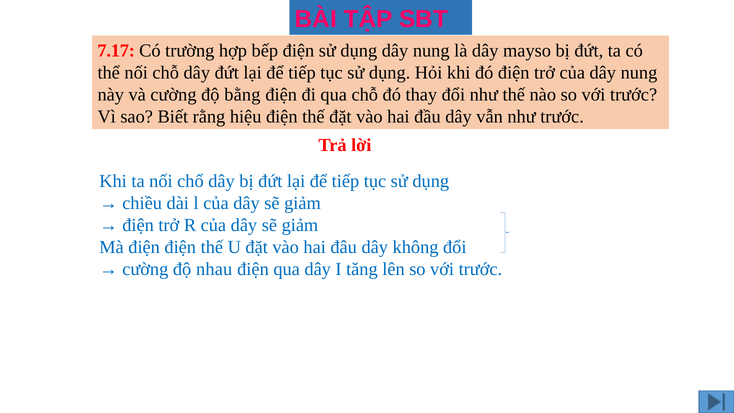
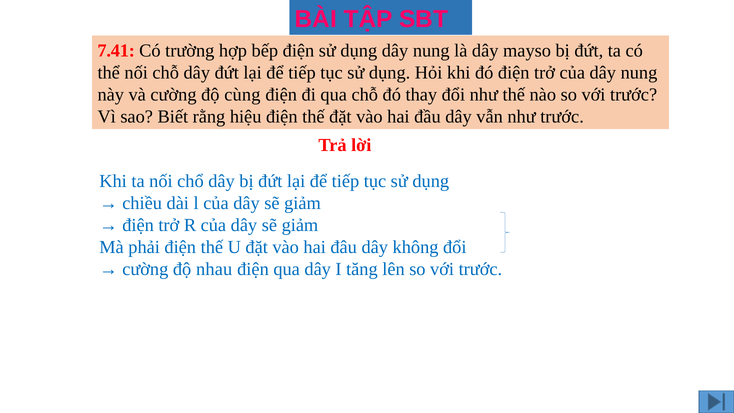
7.17: 7.17 -> 7.41
bằng: bằng -> cùng
Mà điện: điện -> phải
